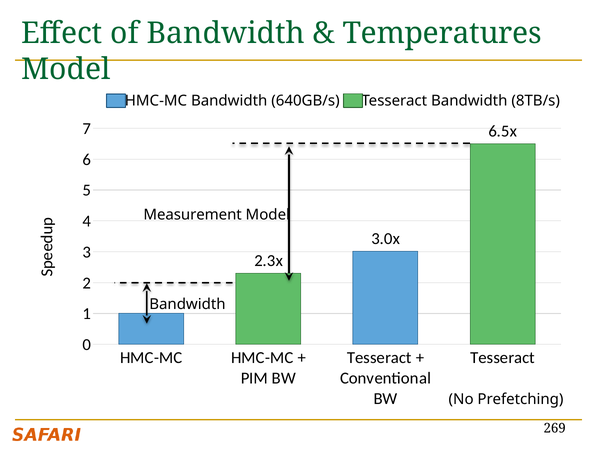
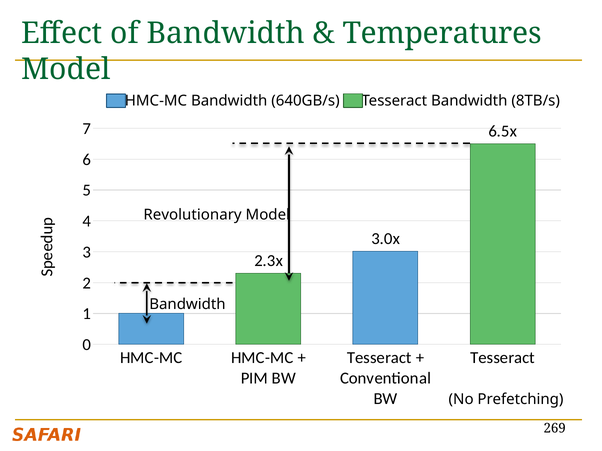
Measurement: Measurement -> Revolutionary
